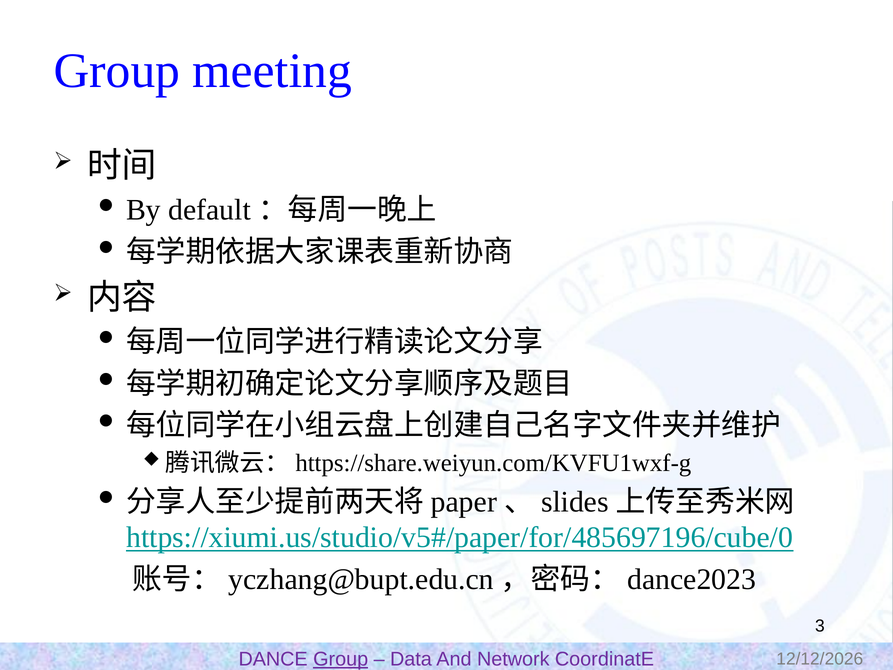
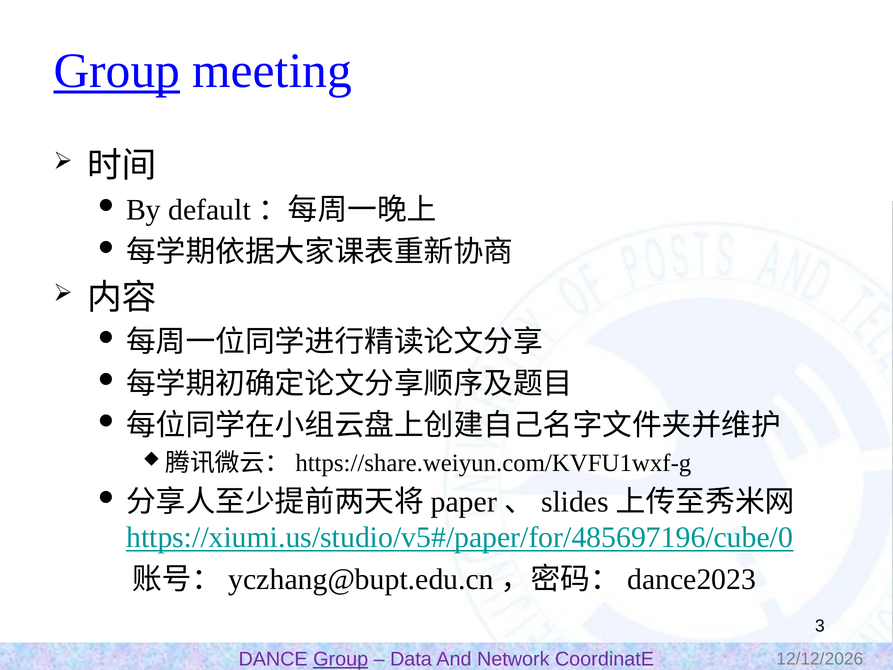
Group at (117, 71) underline: none -> present
